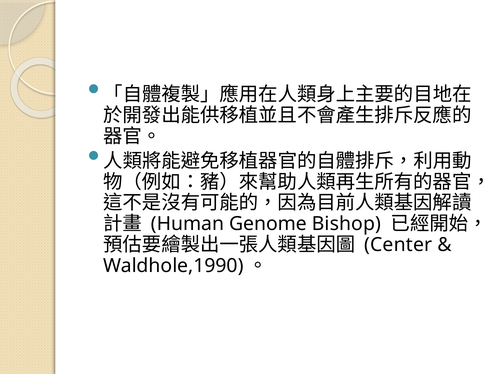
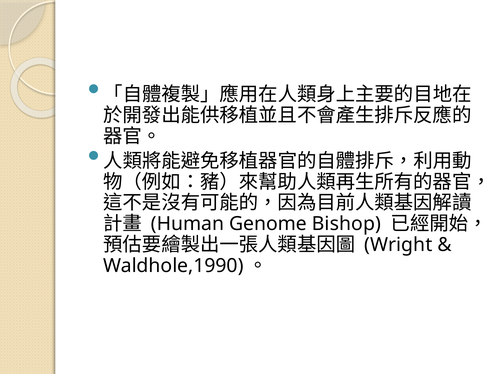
Center: Center -> Wright
